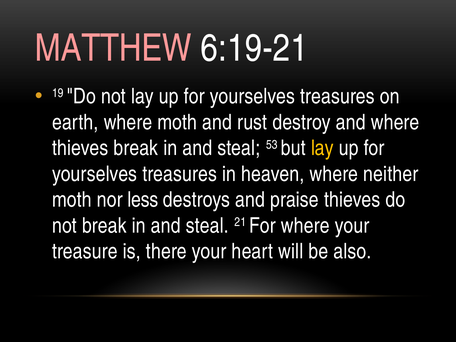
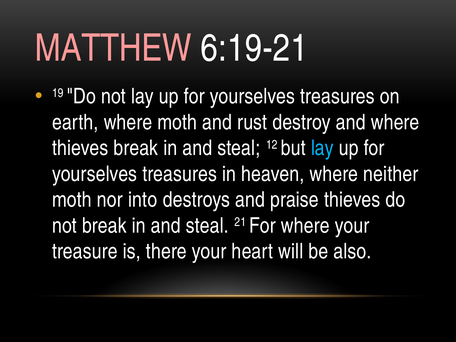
53: 53 -> 12
lay at (322, 148) colour: yellow -> light blue
less: less -> into
